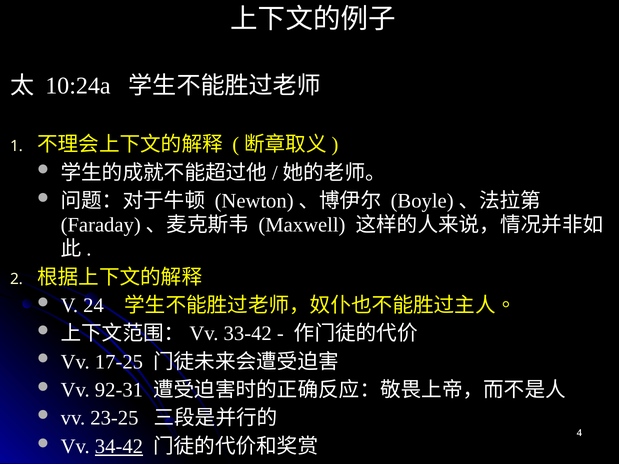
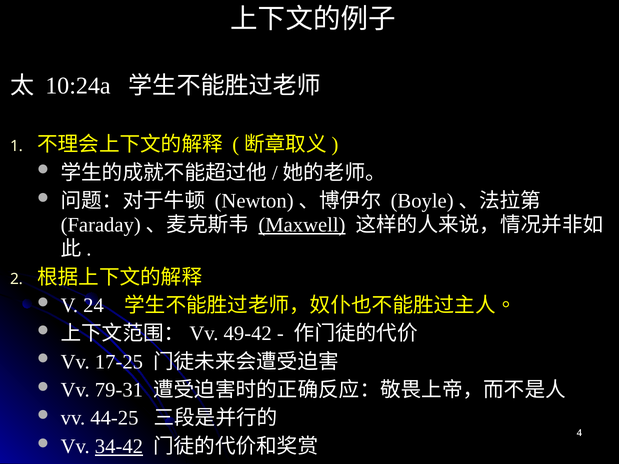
Maxwell underline: none -> present
33-42: 33-42 -> 49-42
92-31: 92-31 -> 79-31
23-25: 23-25 -> 44-25
